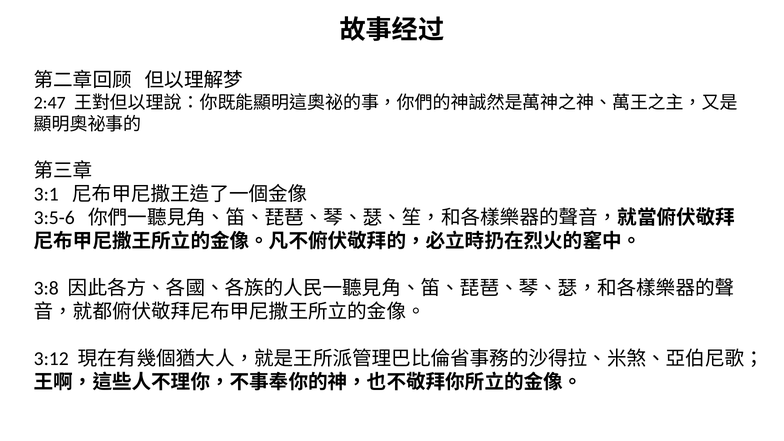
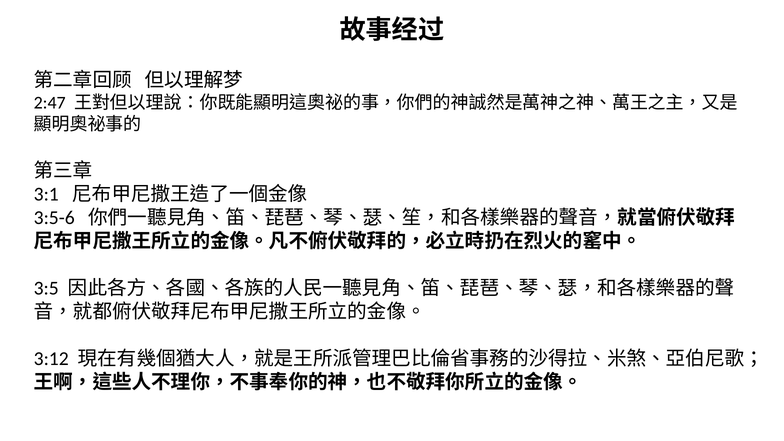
3:8: 3:8 -> 3:5
